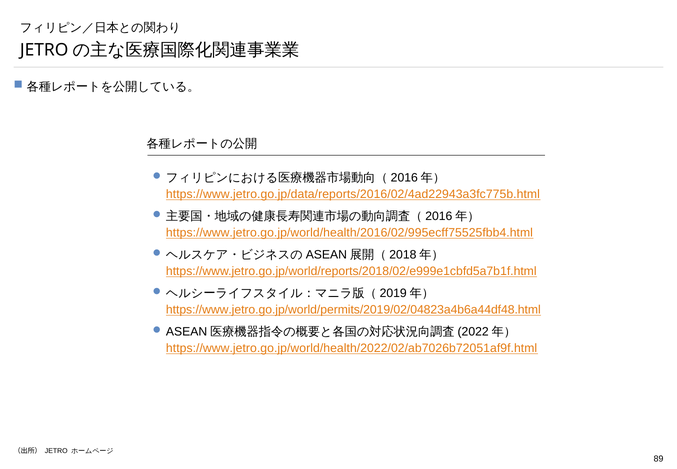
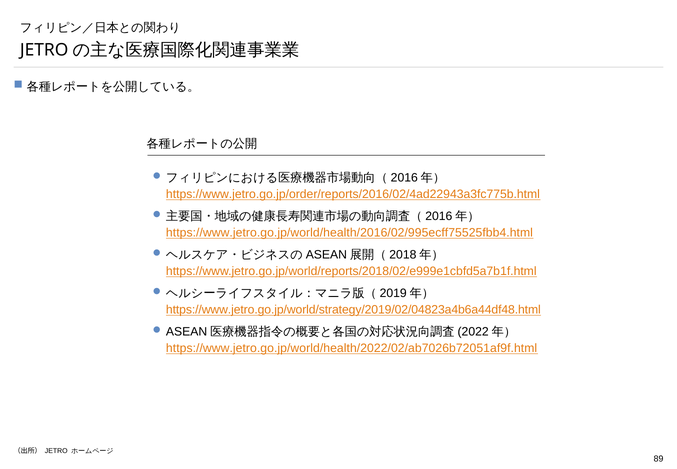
https://www.jetro.go.jp/data/reports/2016/02/4ad22943a3fc775b.html: https://www.jetro.go.jp/data/reports/2016/02/4ad22943a3fc775b.html -> https://www.jetro.go.jp/order/reports/2016/02/4ad22943a3fc775b.html
https://www.jetro.go.jp/world/permits/2019/02/04823a4b6a44df48.html: https://www.jetro.go.jp/world/permits/2019/02/04823a4b6a44df48.html -> https://www.jetro.go.jp/world/strategy/2019/02/04823a4b6a44df48.html
